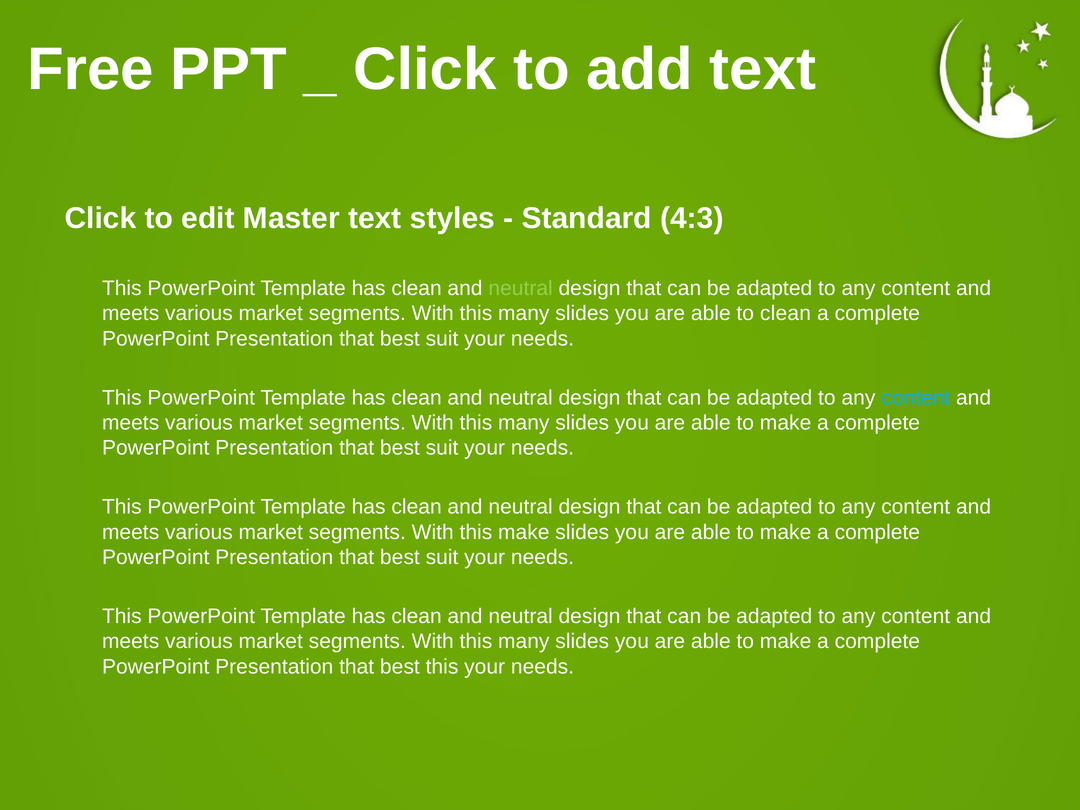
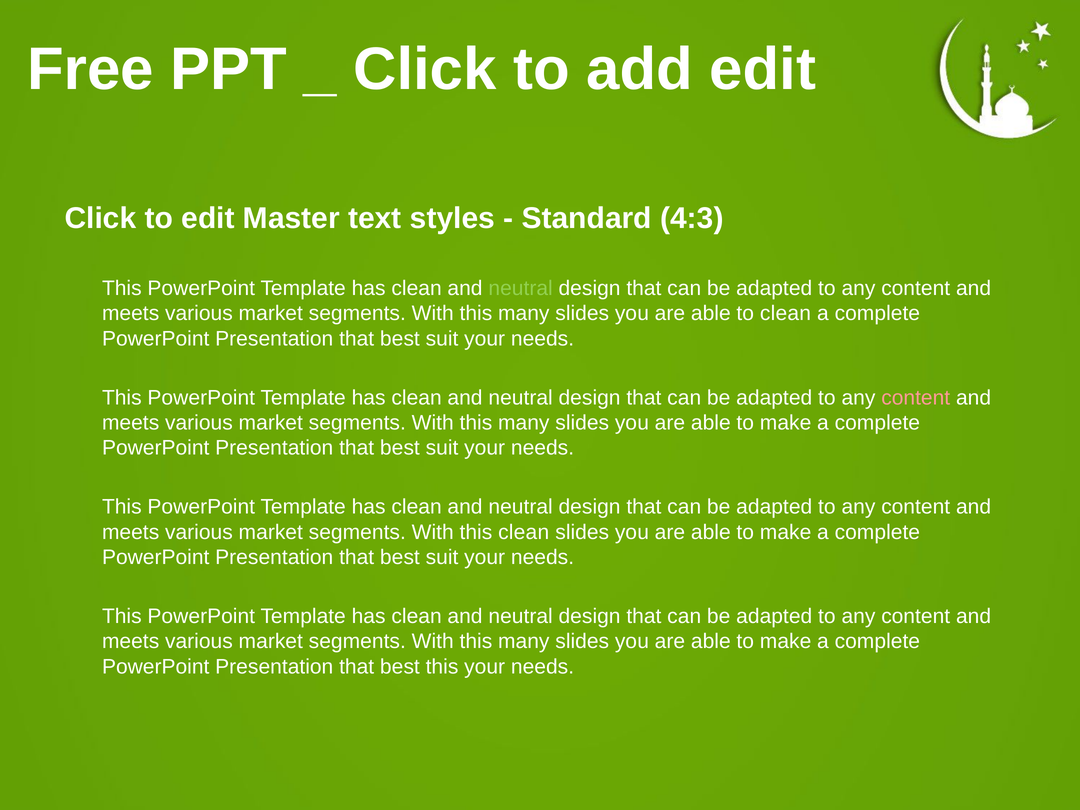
add text: text -> edit
content at (916, 398) colour: light blue -> pink
this make: make -> clean
